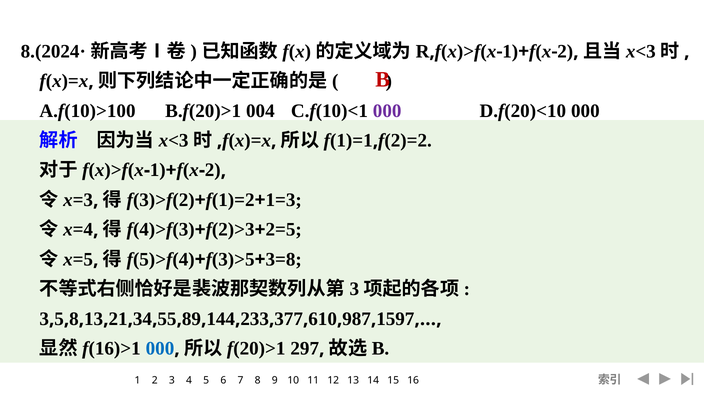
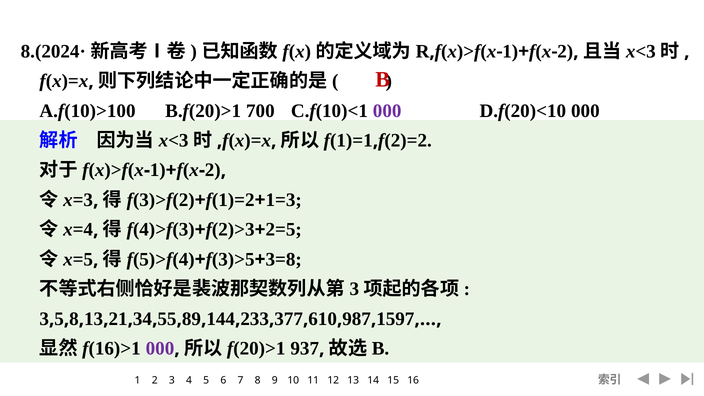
004: 004 -> 700
000 at (160, 349) colour: blue -> purple
297: 297 -> 937
